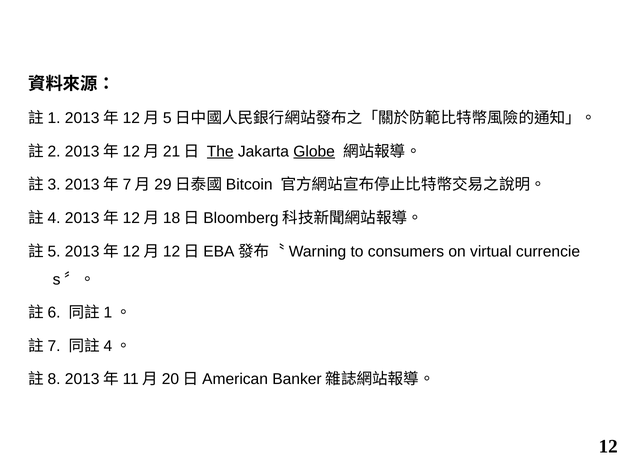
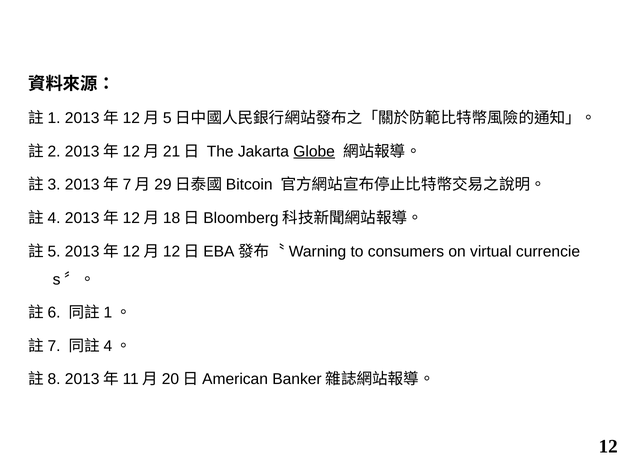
The underline: present -> none
